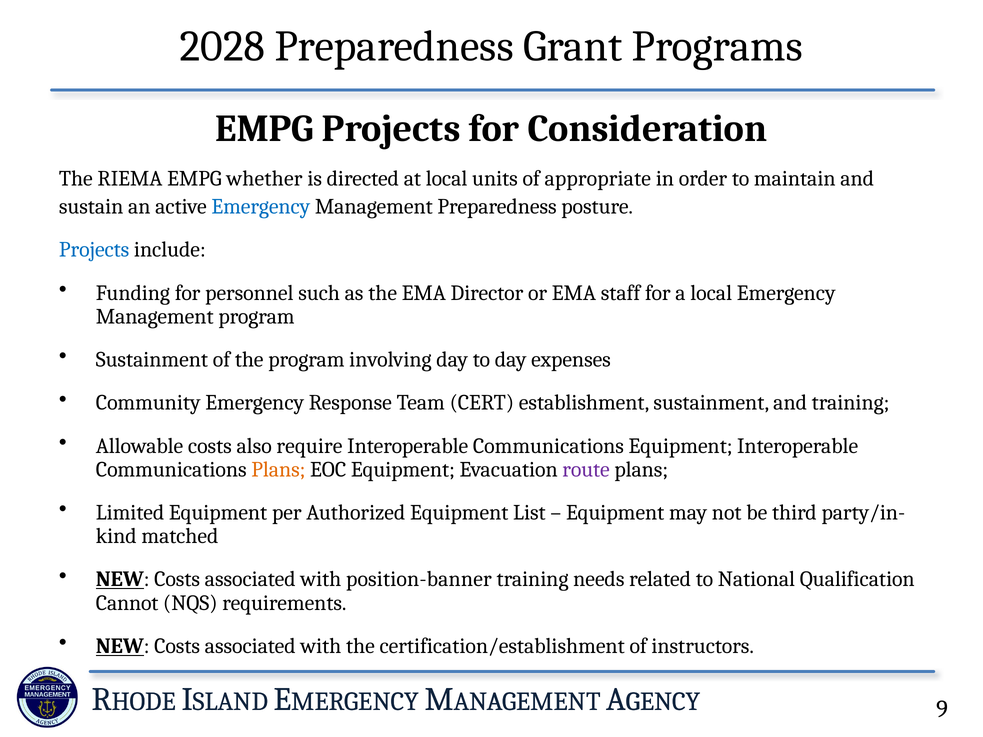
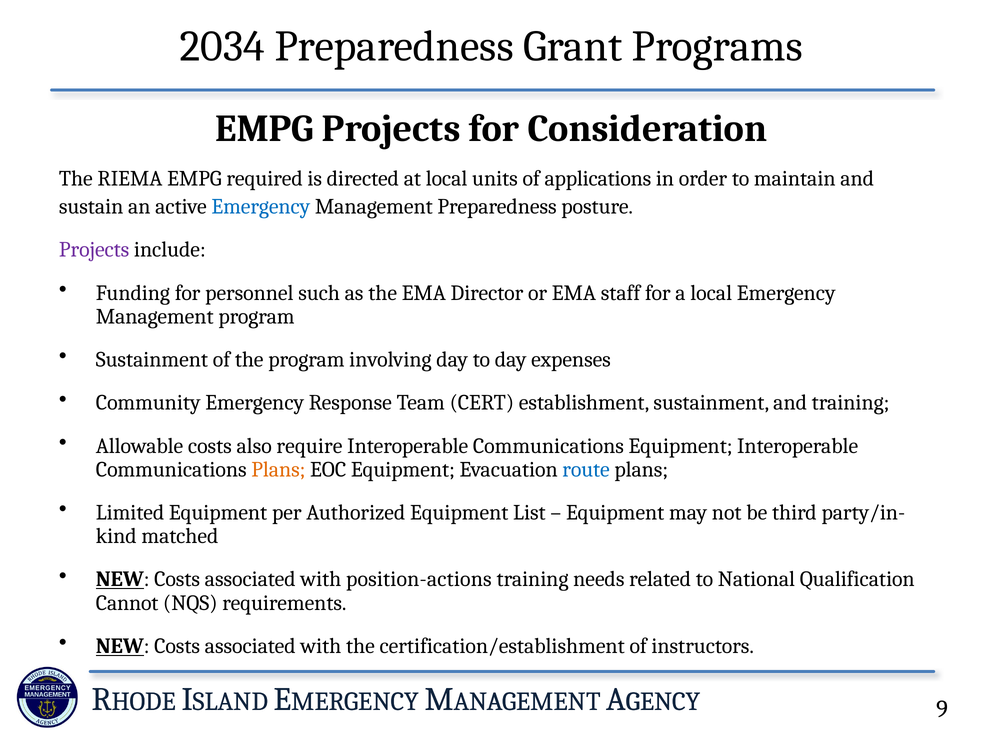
2028: 2028 -> 2034
whether: whether -> required
appropriate: appropriate -> applications
Projects at (94, 250) colour: blue -> purple
route colour: purple -> blue
position-banner: position-banner -> position-actions
